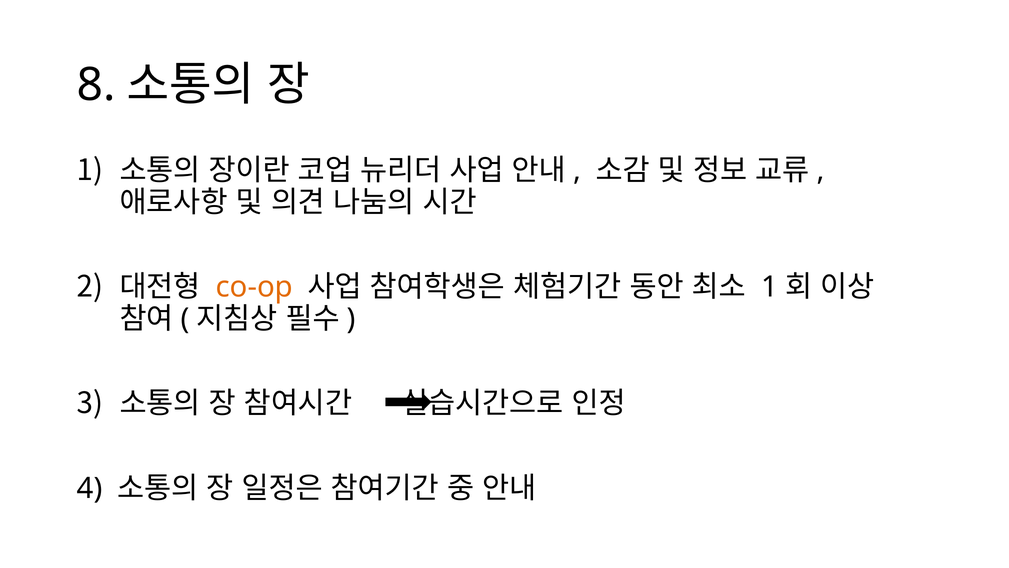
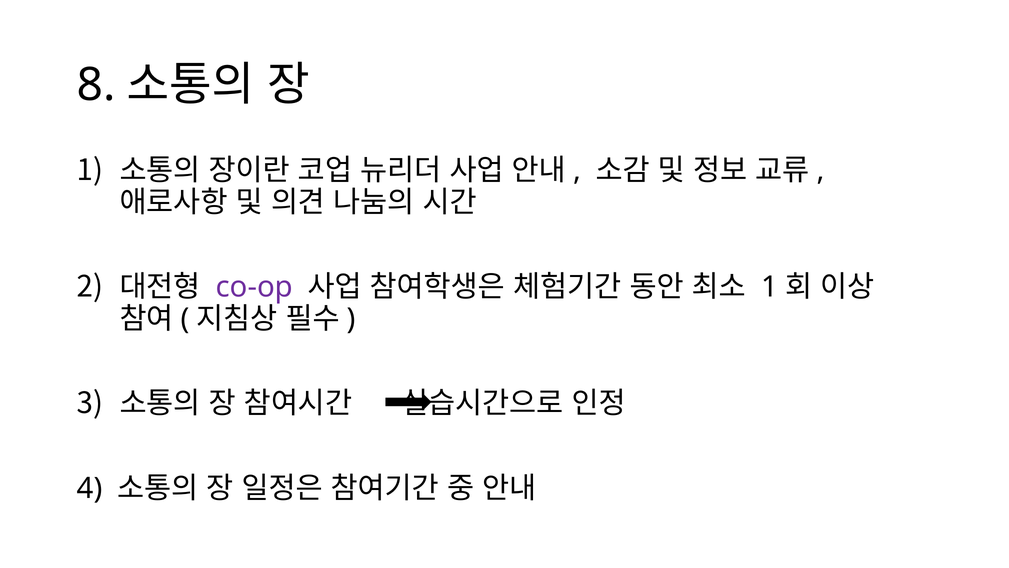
co-op colour: orange -> purple
